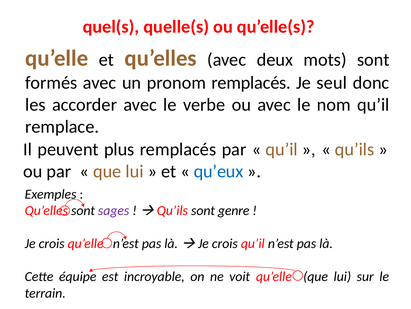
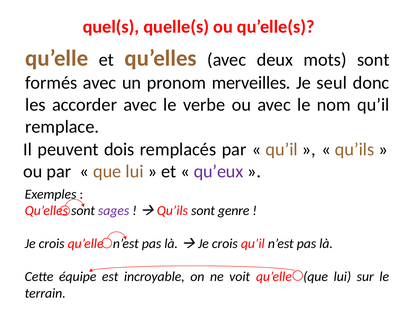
pronom remplacés: remplacés -> merveilles
plus: plus -> dois
qu’eux colour: blue -> purple
